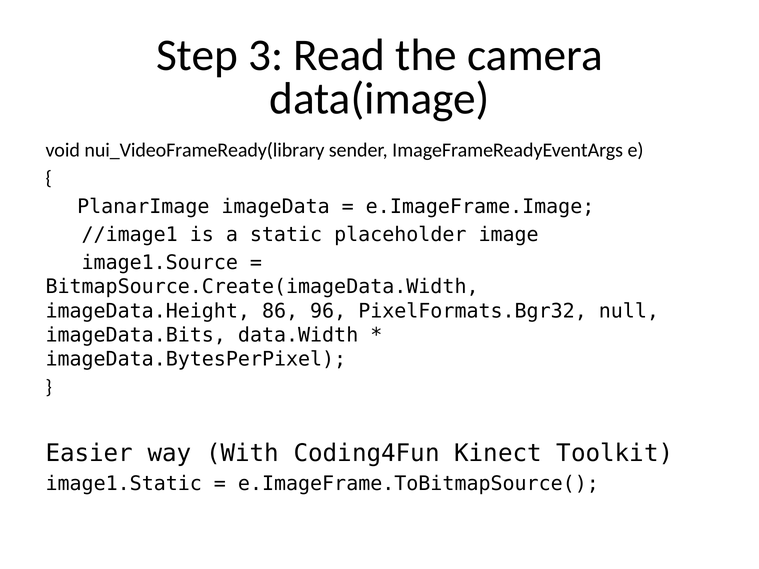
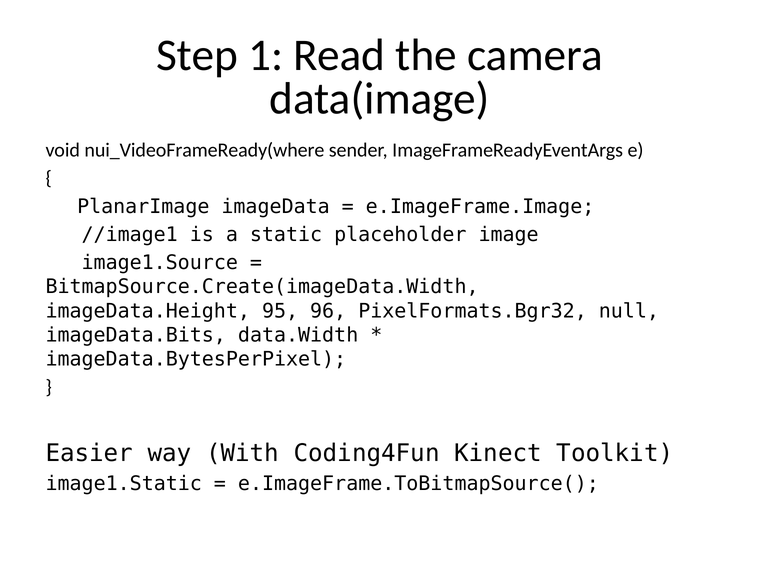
3: 3 -> 1
nui_VideoFrameReady(library: nui_VideoFrameReady(library -> nui_VideoFrameReady(where
86: 86 -> 95
